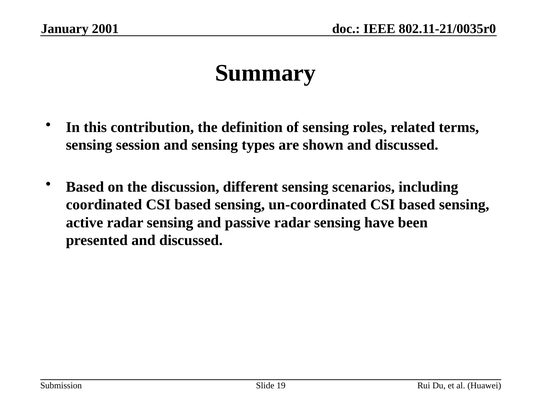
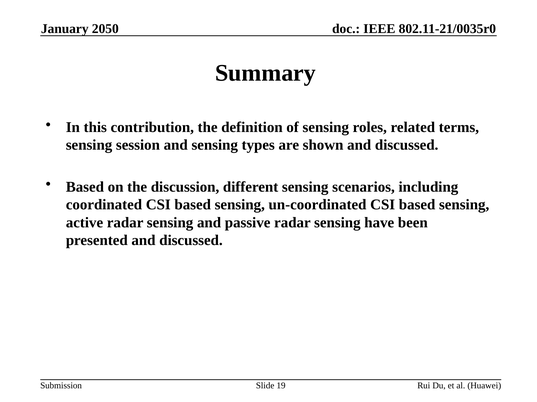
2001: 2001 -> 2050
